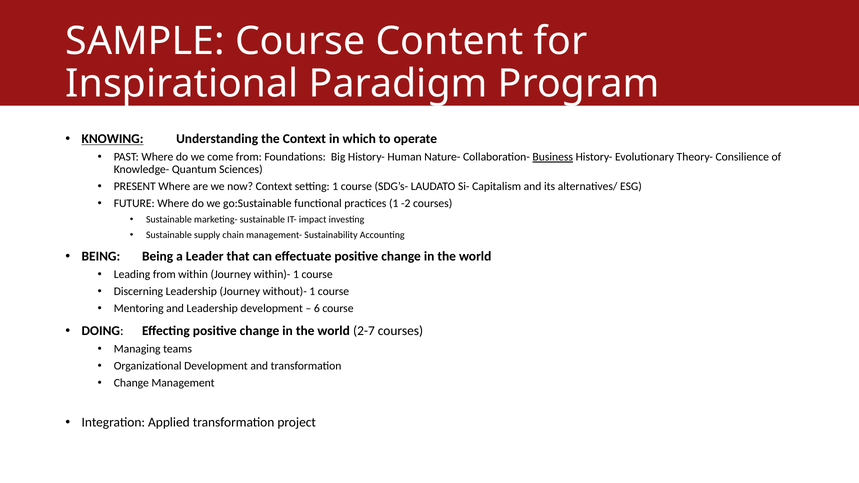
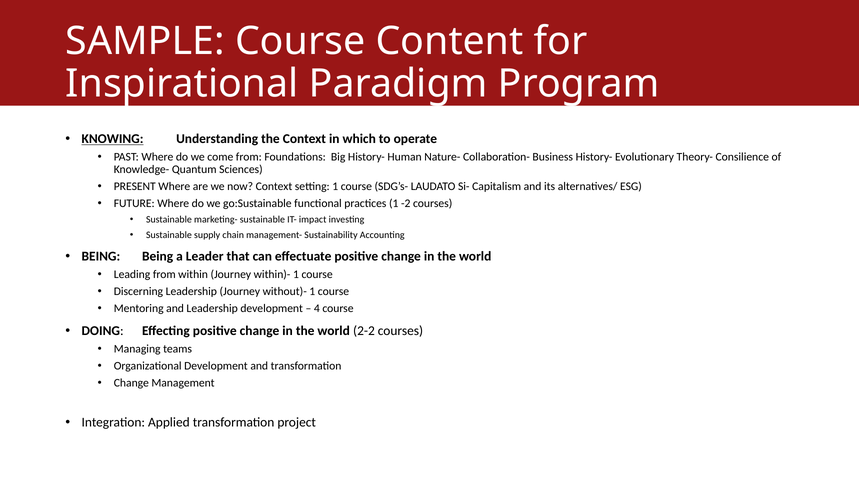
Business underline: present -> none
6: 6 -> 4
2-7: 2-7 -> 2-2
